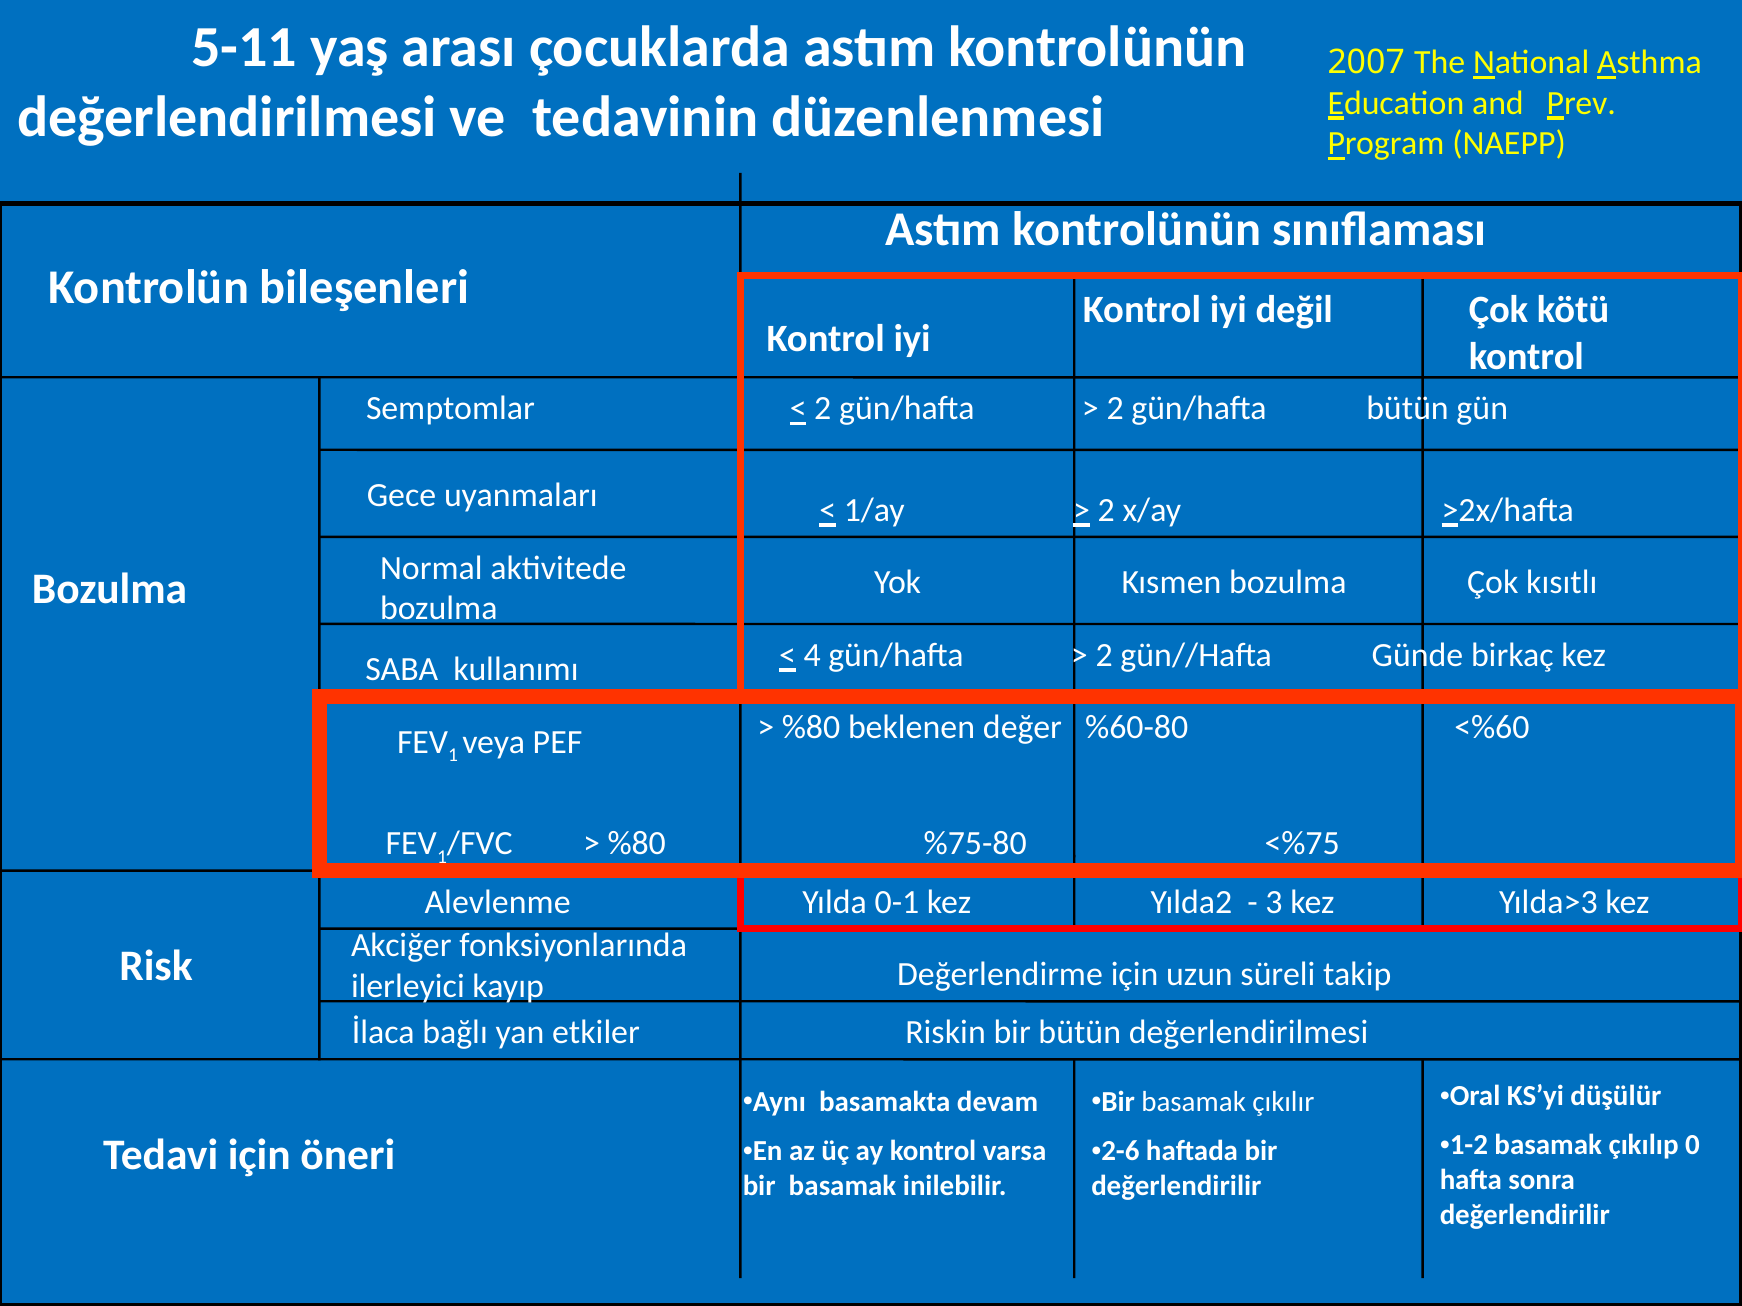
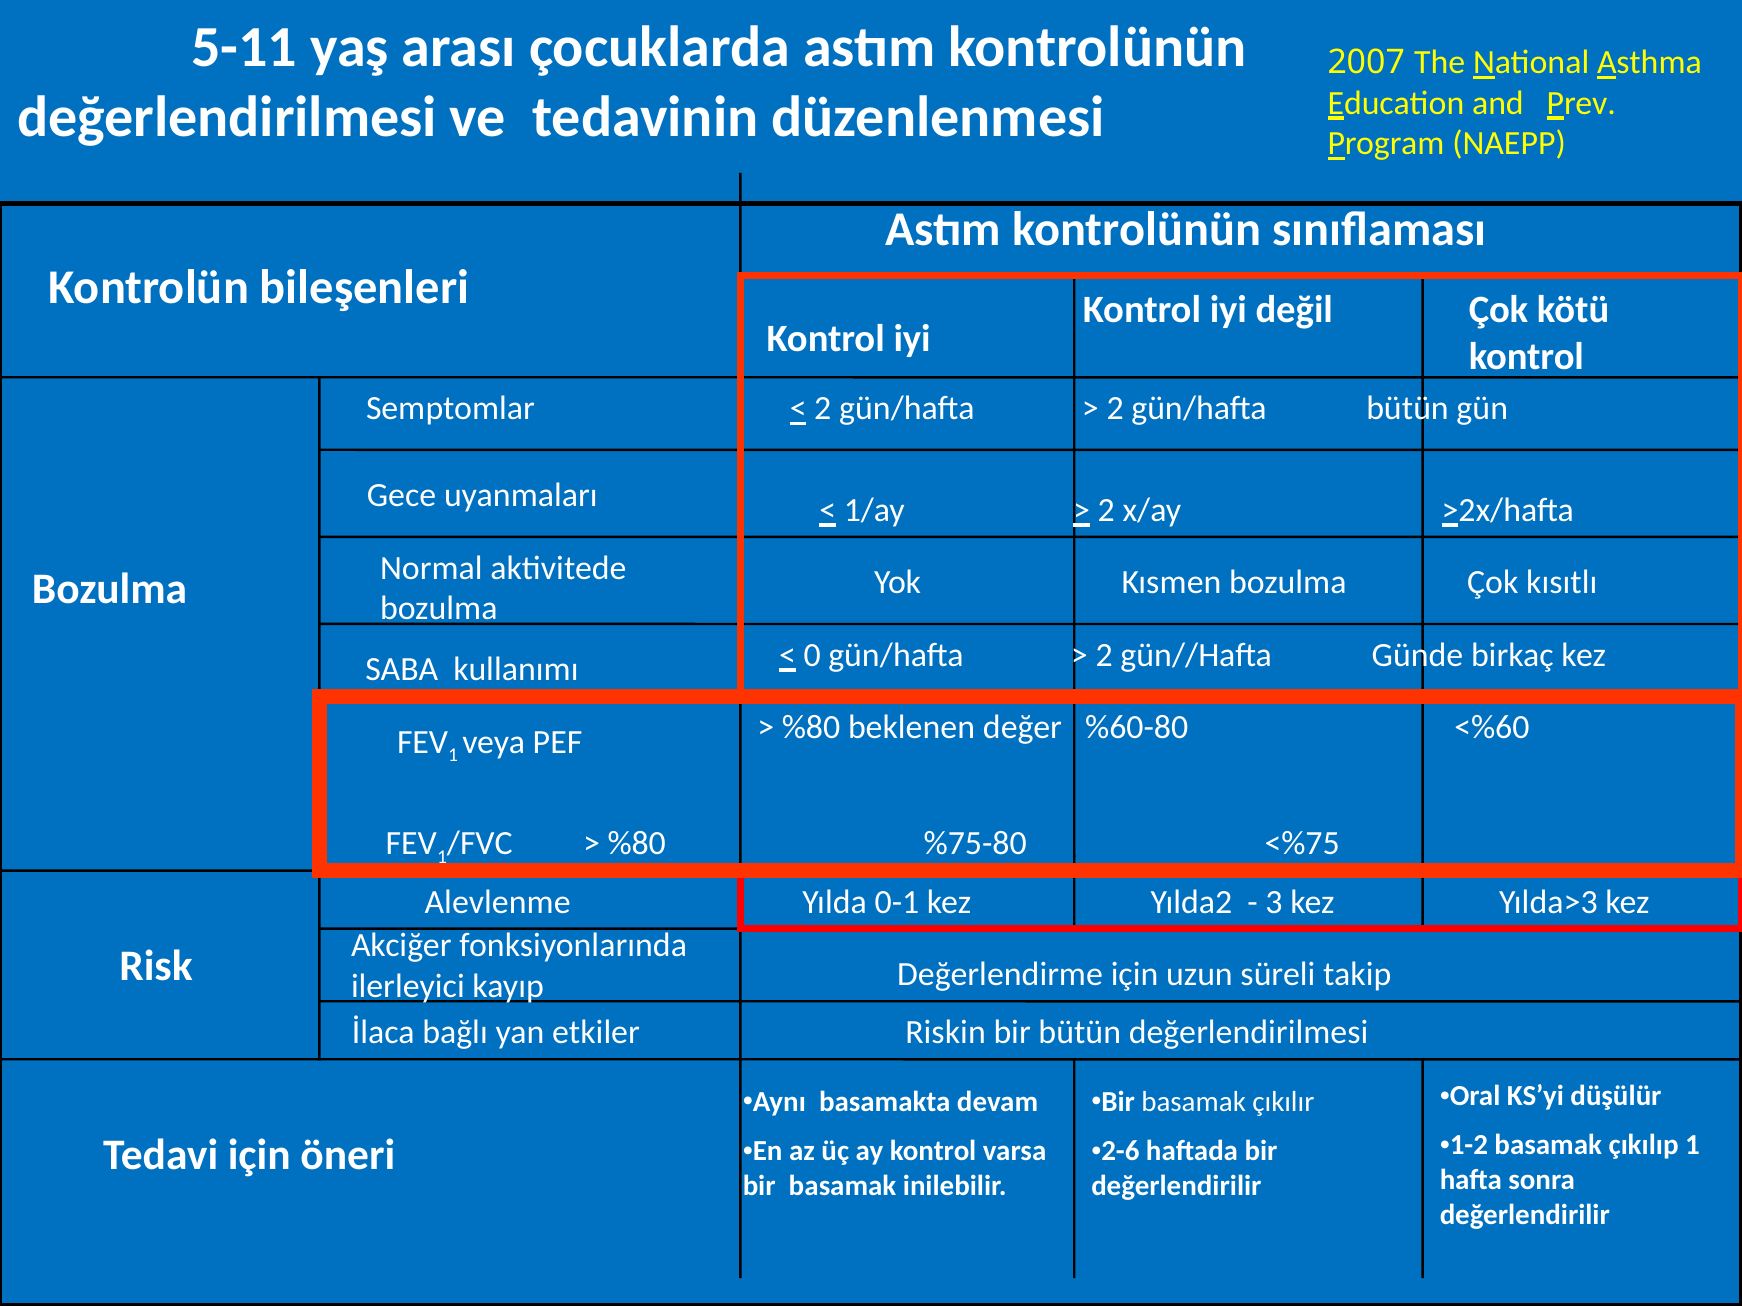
4: 4 -> 0
çıkılıp 0: 0 -> 1
